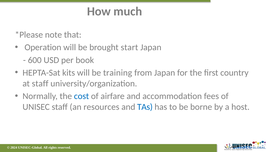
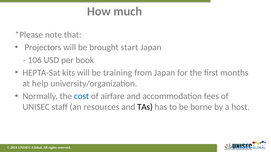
Operation: Operation -> Projectors
600: 600 -> 106
country: country -> months
at staff: staff -> help
TAs colour: blue -> black
